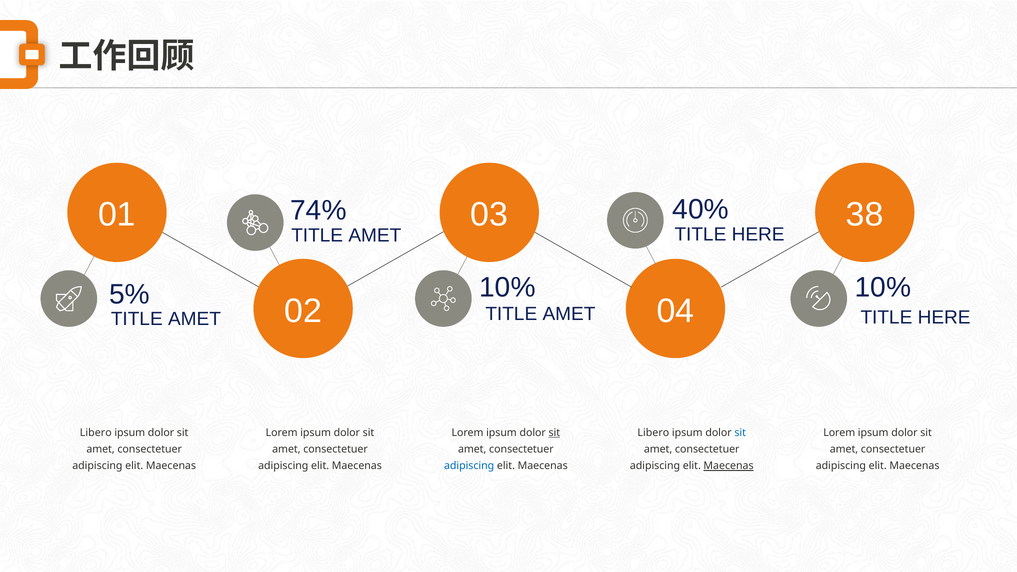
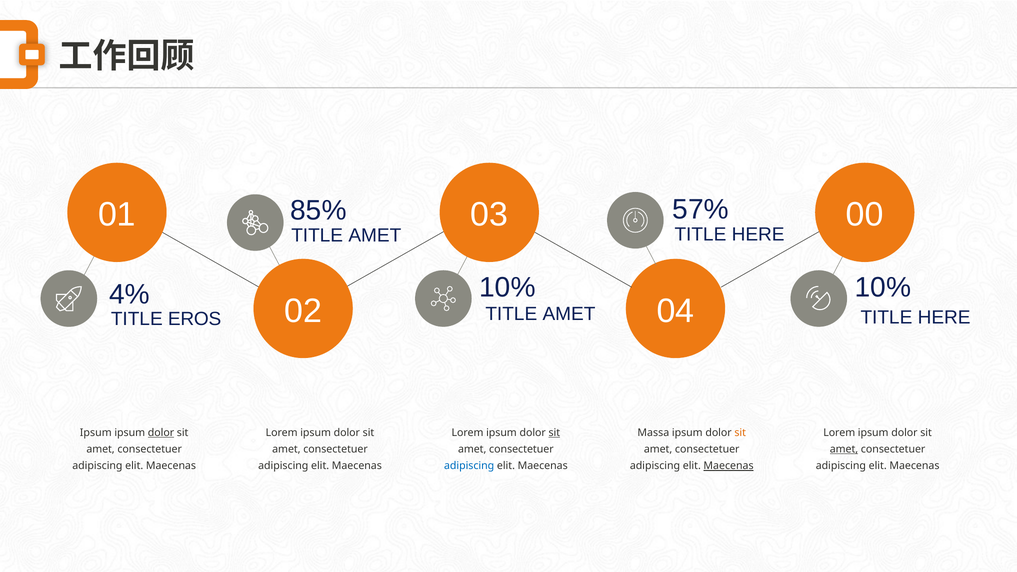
40%: 40% -> 57%
74%: 74% -> 85%
38: 38 -> 00
5%: 5% -> 4%
AMET at (195, 319): AMET -> EROS
Libero at (96, 433): Libero -> Ipsum
dolor at (161, 433) underline: none -> present
Libero at (653, 433): Libero -> Massa
sit at (740, 433) colour: blue -> orange
amet at (844, 449) underline: none -> present
